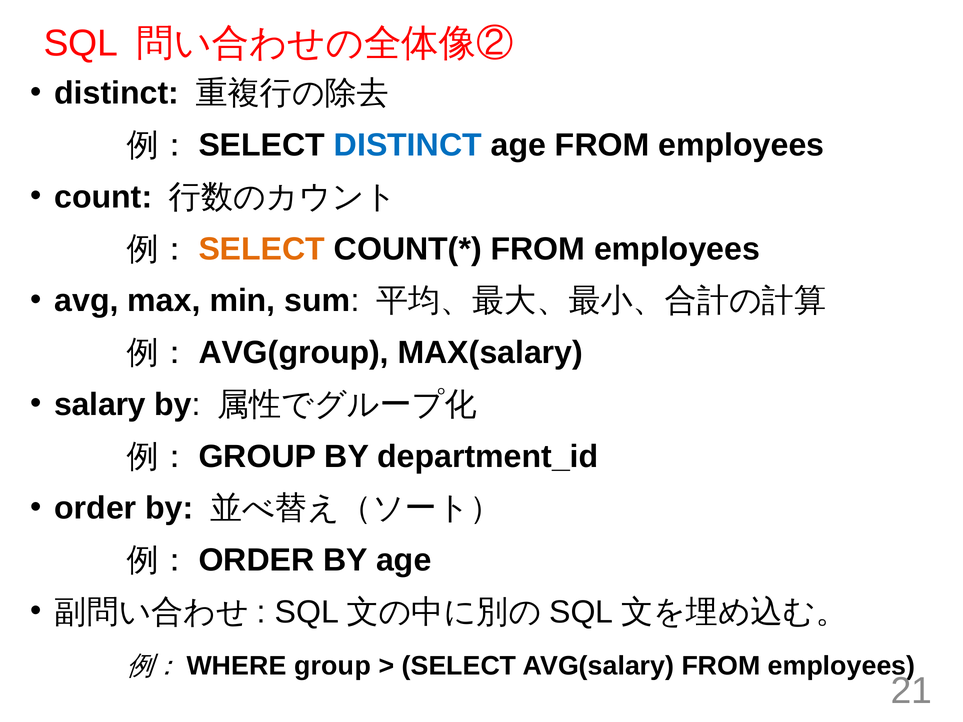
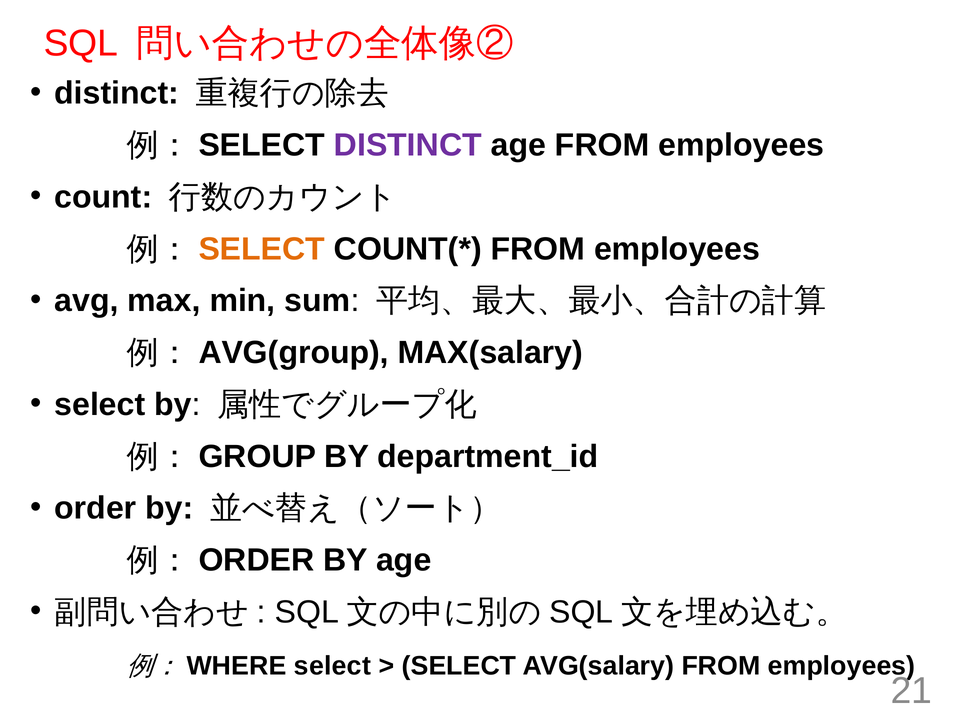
DISTINCT at (408, 145) colour: blue -> purple
salary at (100, 405): salary -> select
group at (332, 666): group -> select
